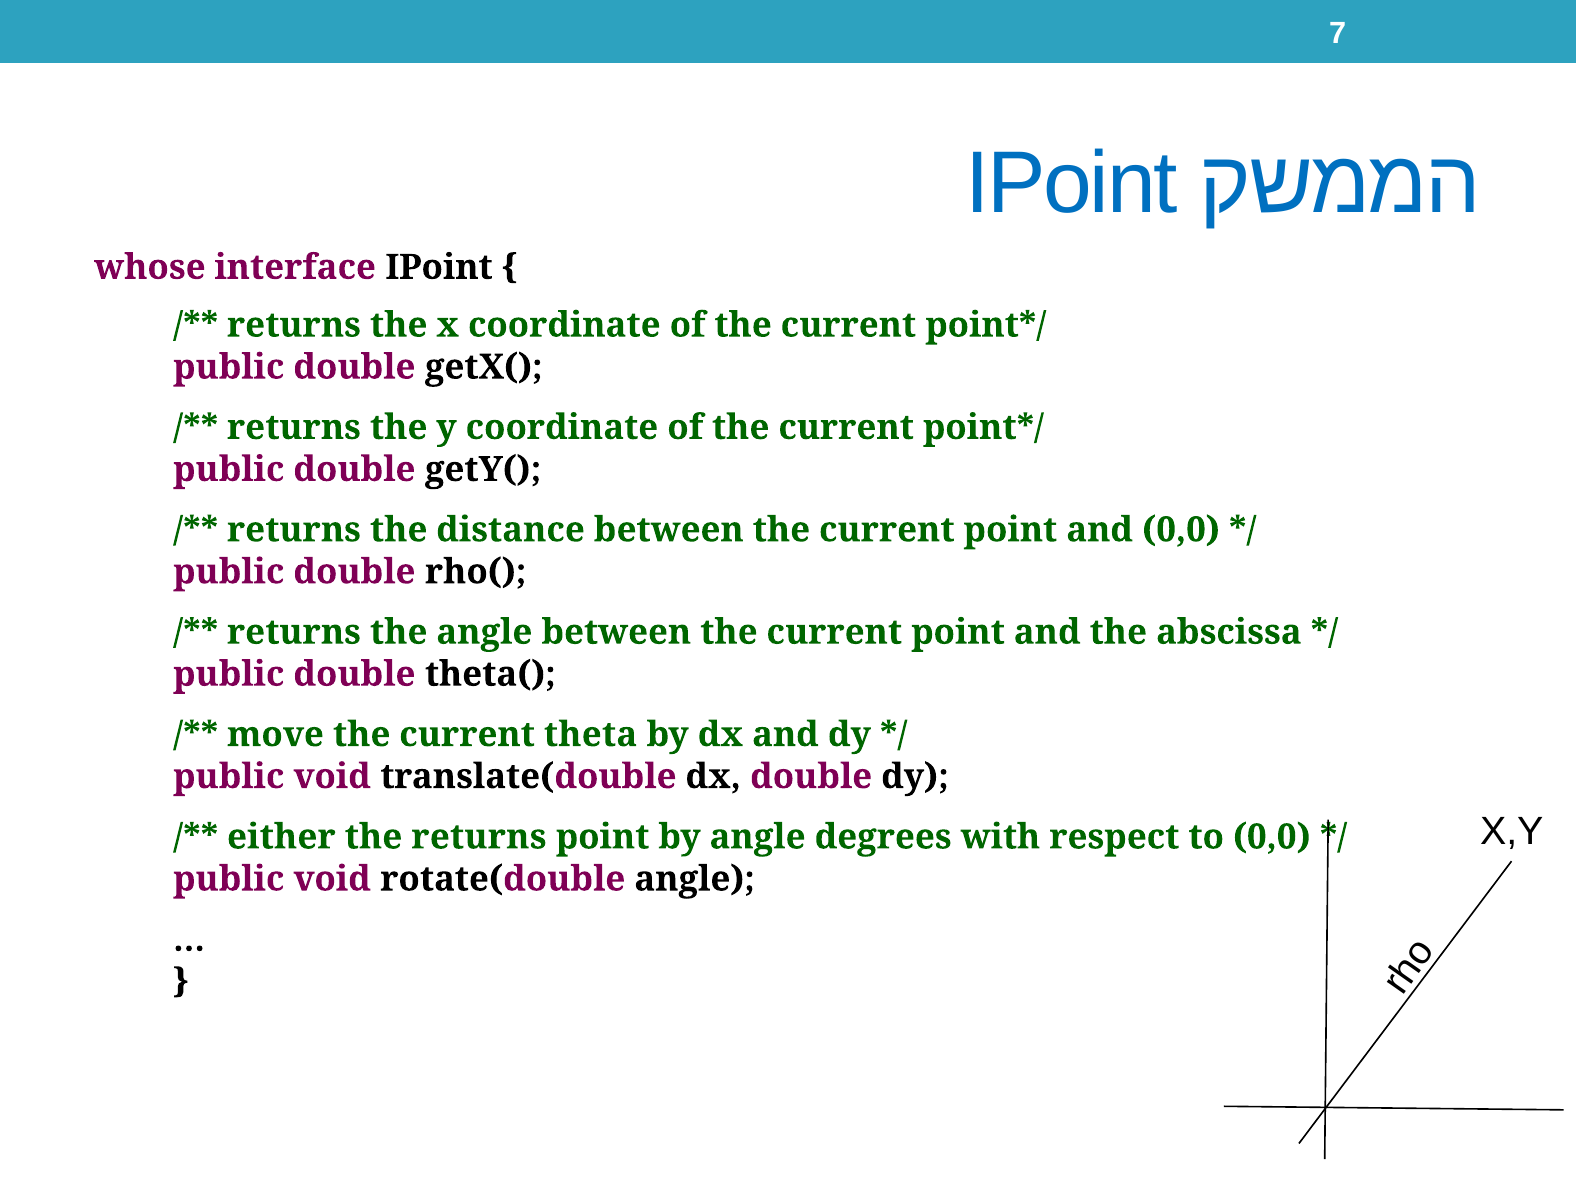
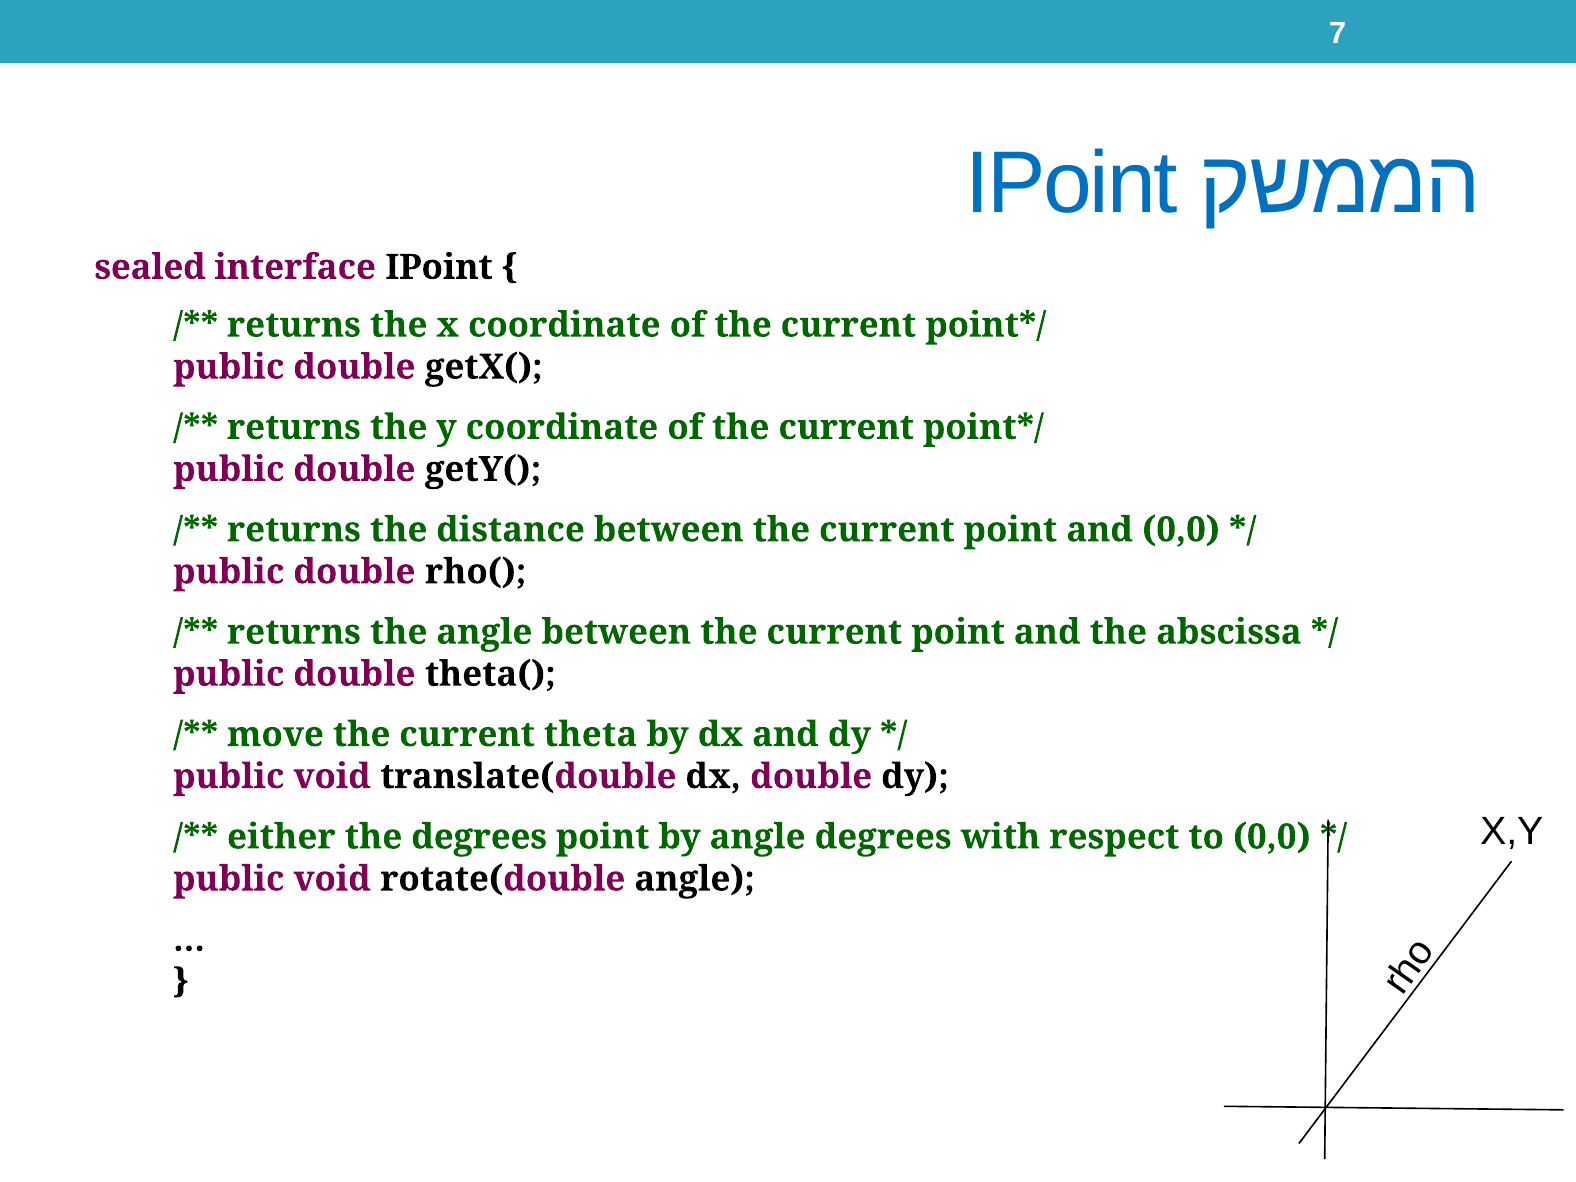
whose: whose -> sealed
the returns: returns -> degrees
